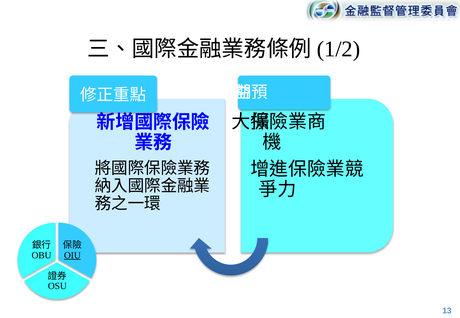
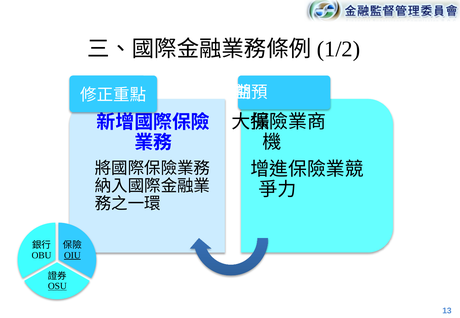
OSU underline: none -> present
